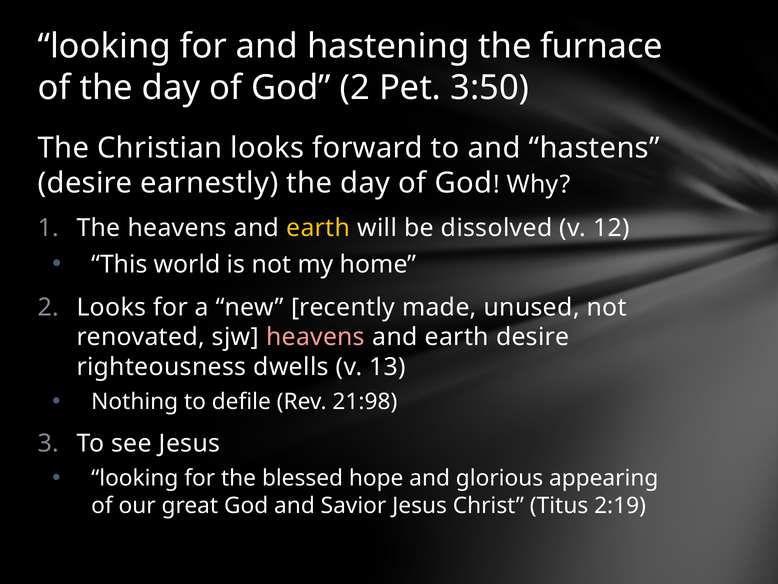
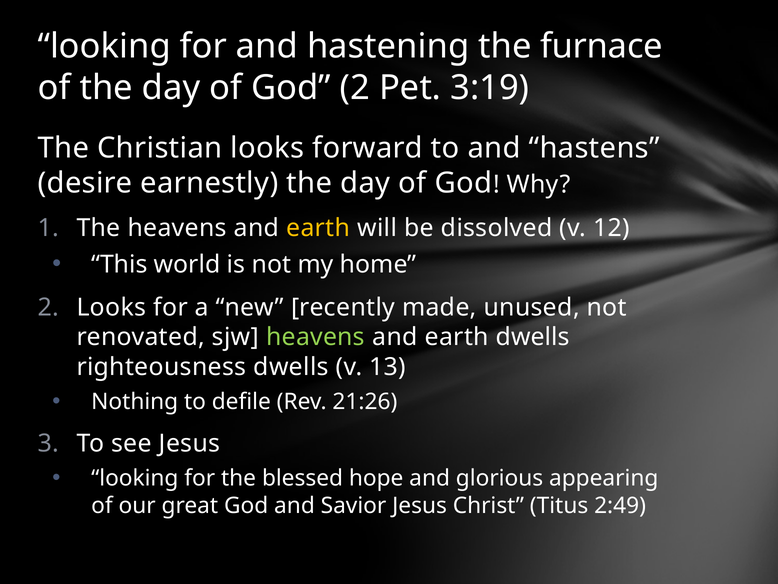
3:50: 3:50 -> 3:19
heavens at (316, 337) colour: pink -> light green
earth desire: desire -> dwells
21:98: 21:98 -> 21:26
2:19: 2:19 -> 2:49
